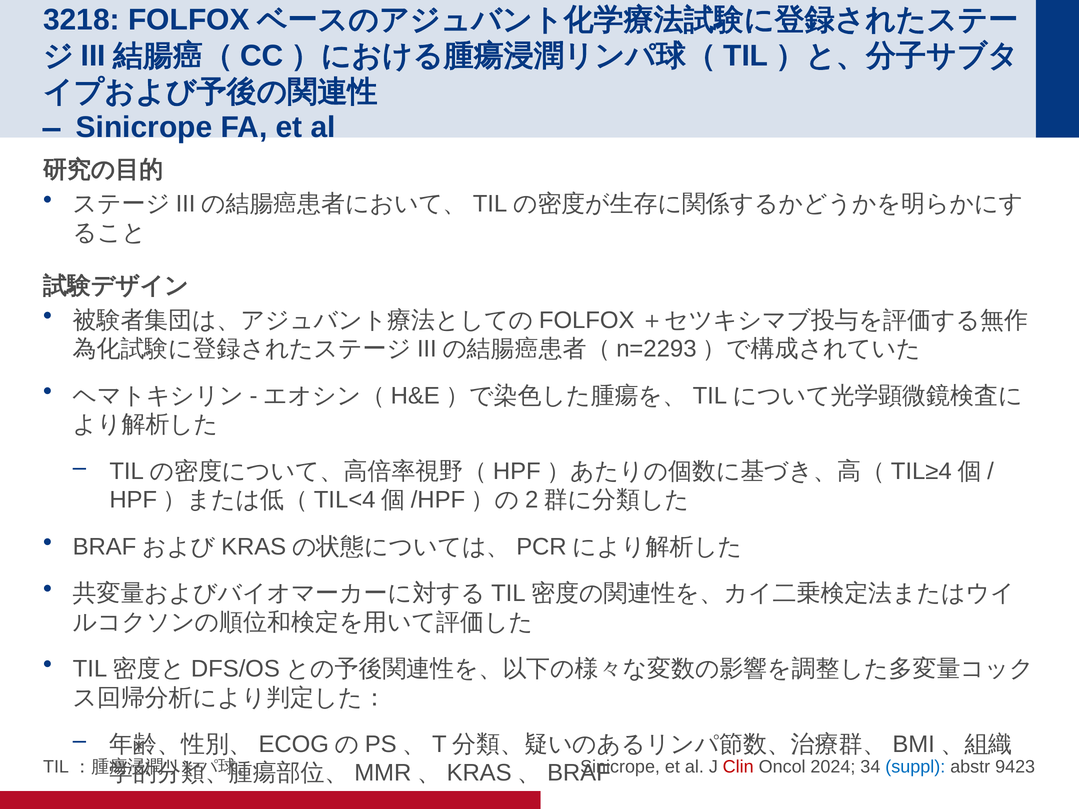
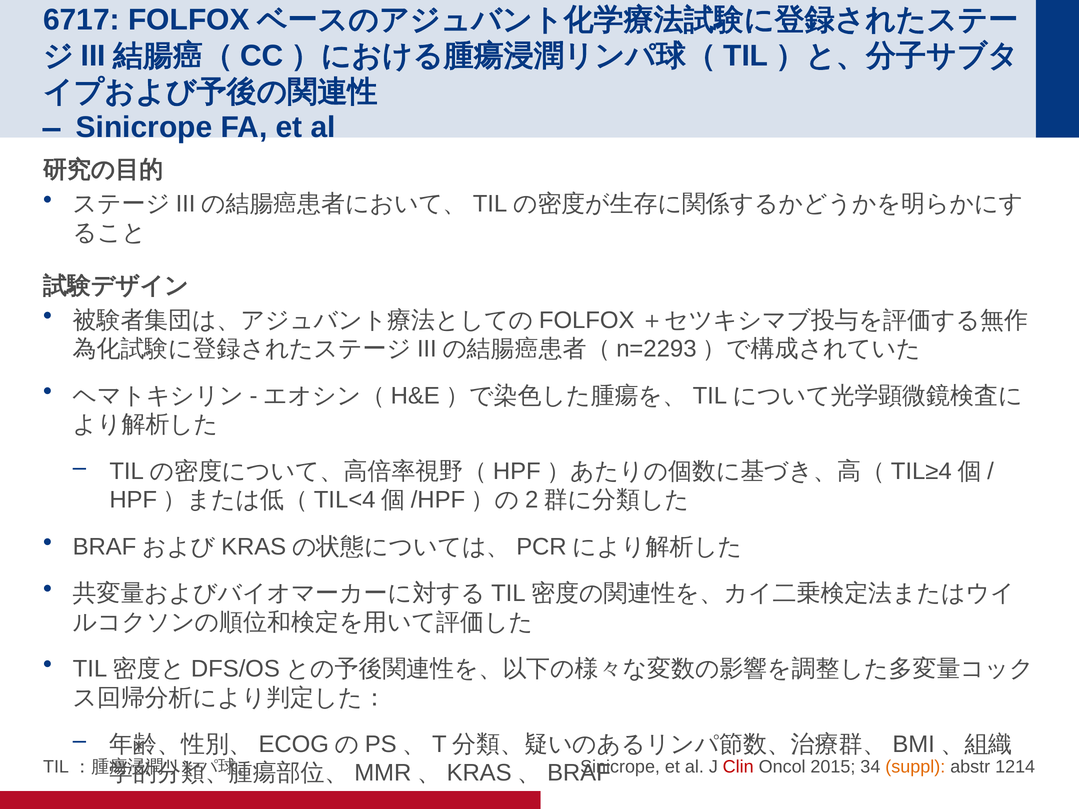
3218: 3218 -> 6717
2024: 2024 -> 2015
suppl colour: blue -> orange
9423: 9423 -> 1214
